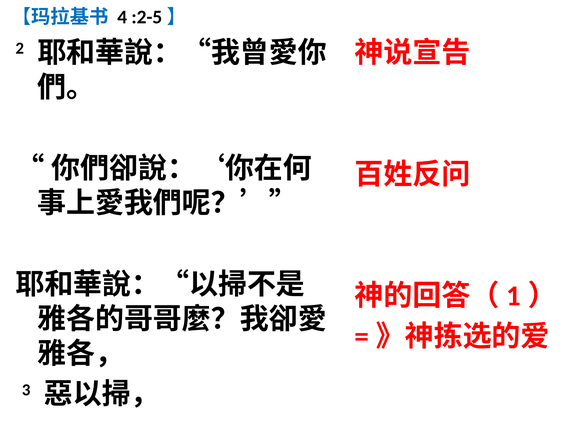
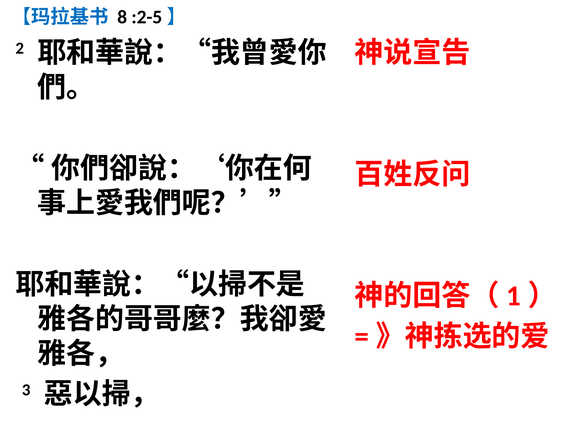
4: 4 -> 8
